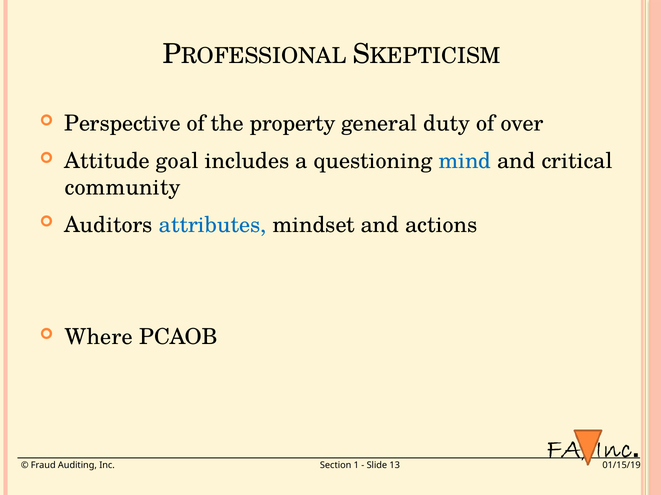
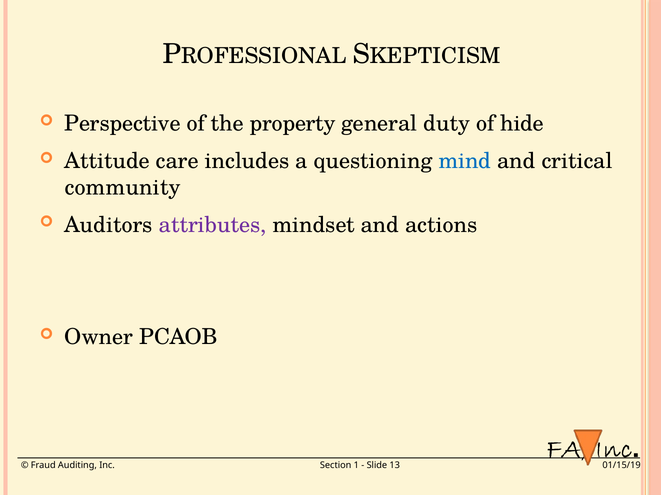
over: over -> hide
goal: goal -> care
attributes colour: blue -> purple
Where: Where -> Owner
